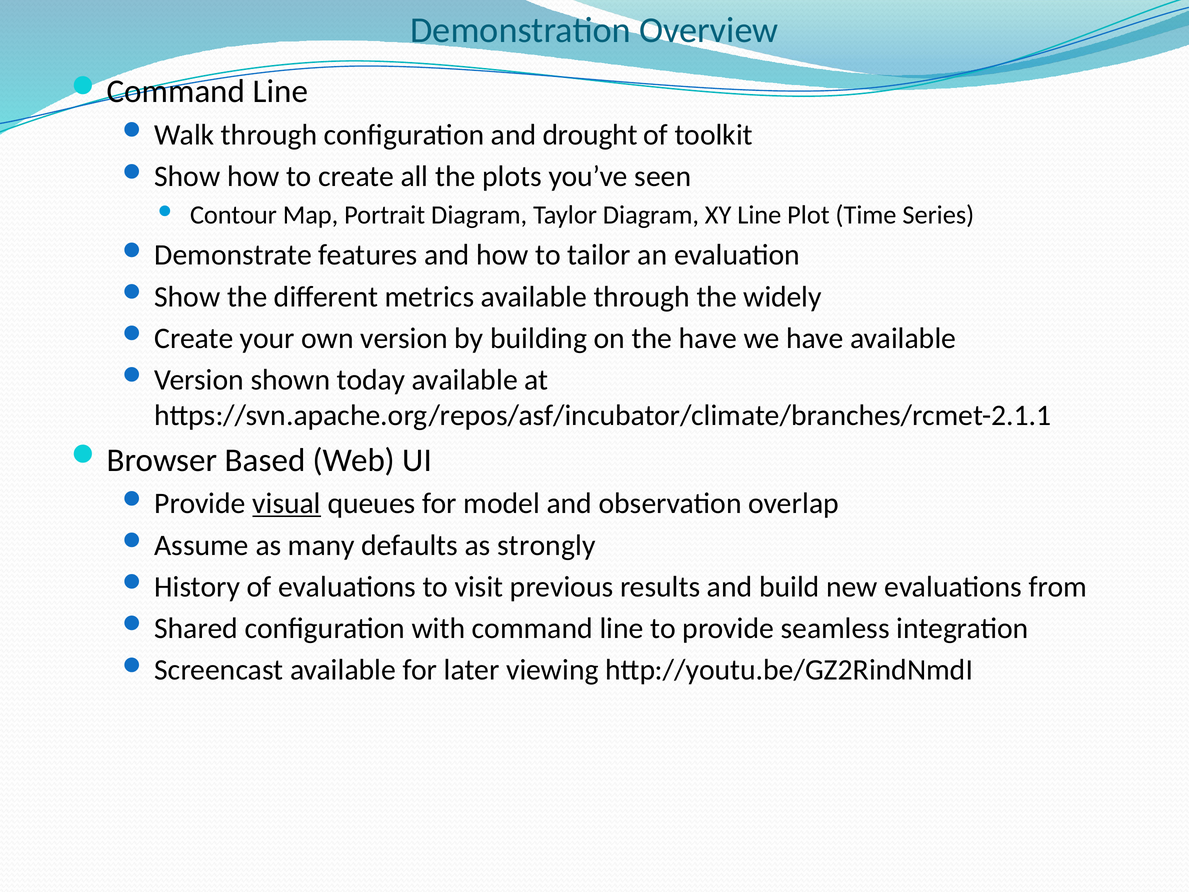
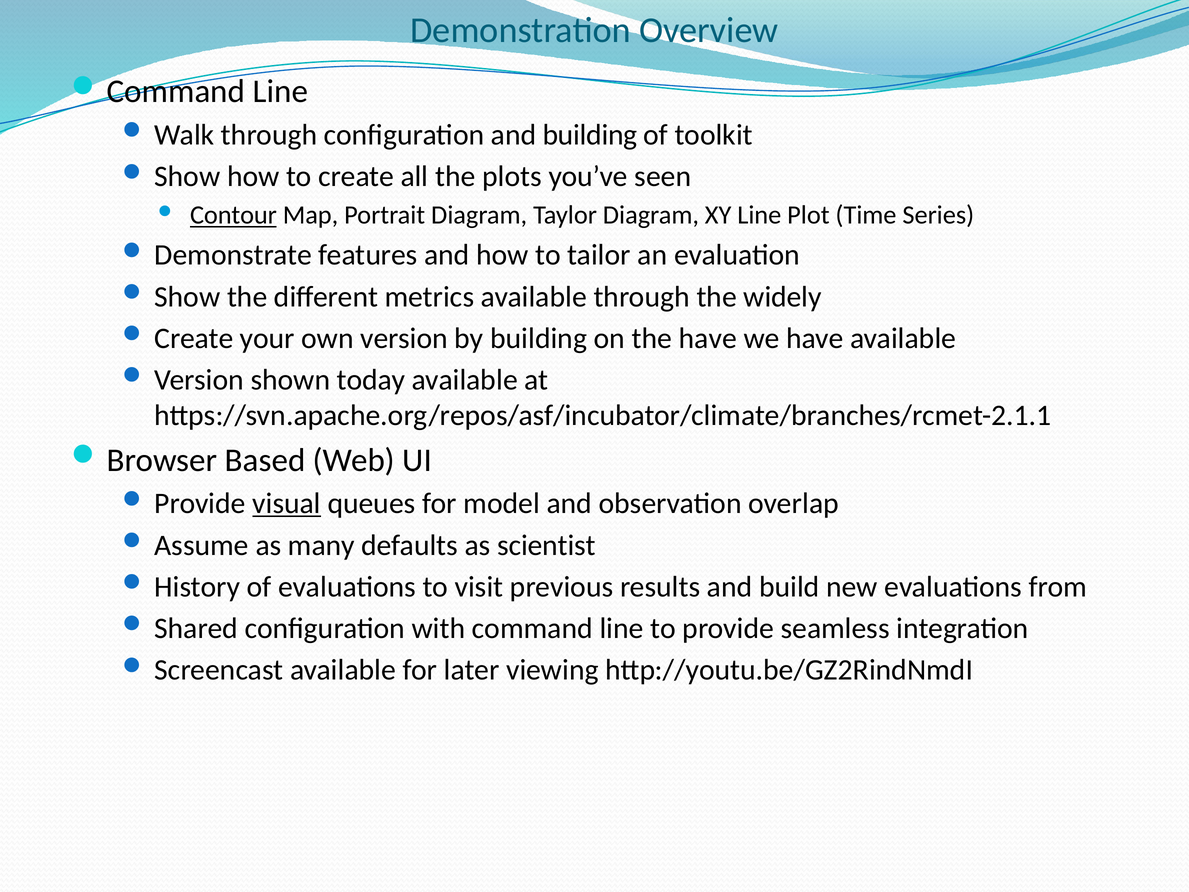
and drought: drought -> building
Contour underline: none -> present
strongly: strongly -> scientist
